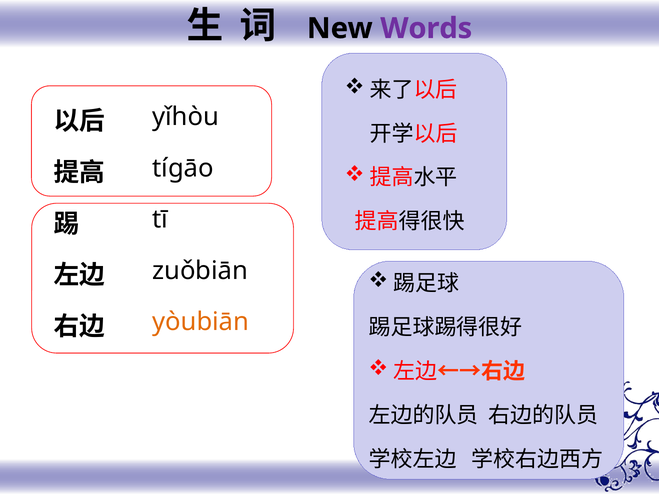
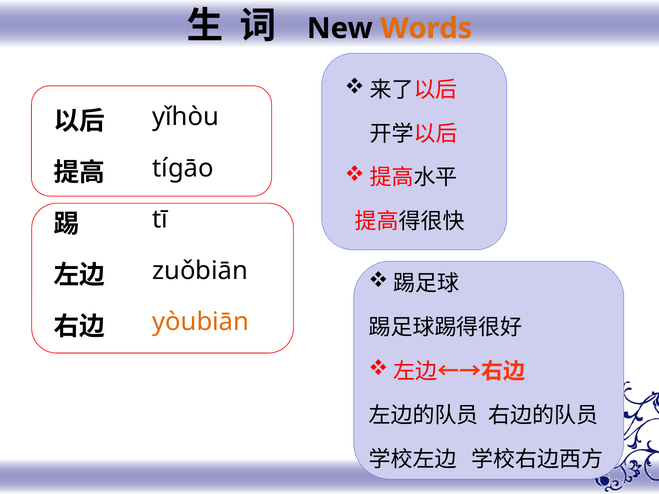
Words colour: purple -> orange
